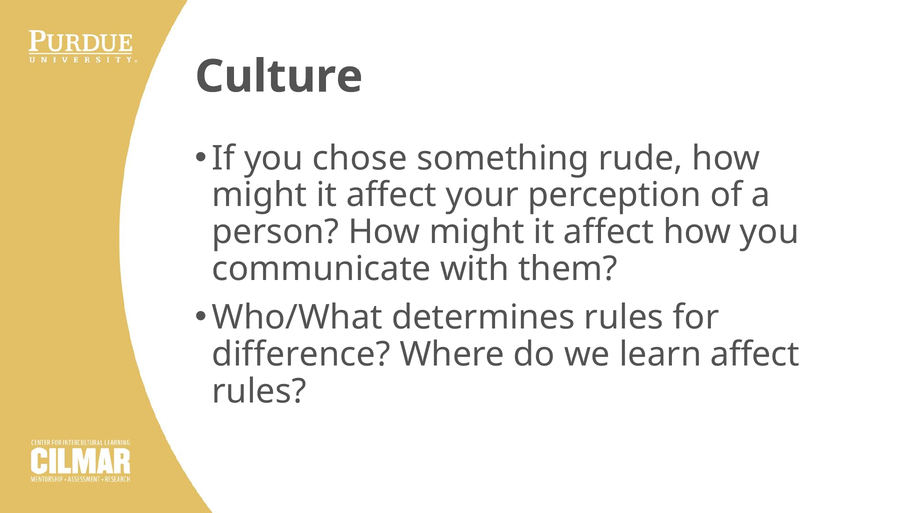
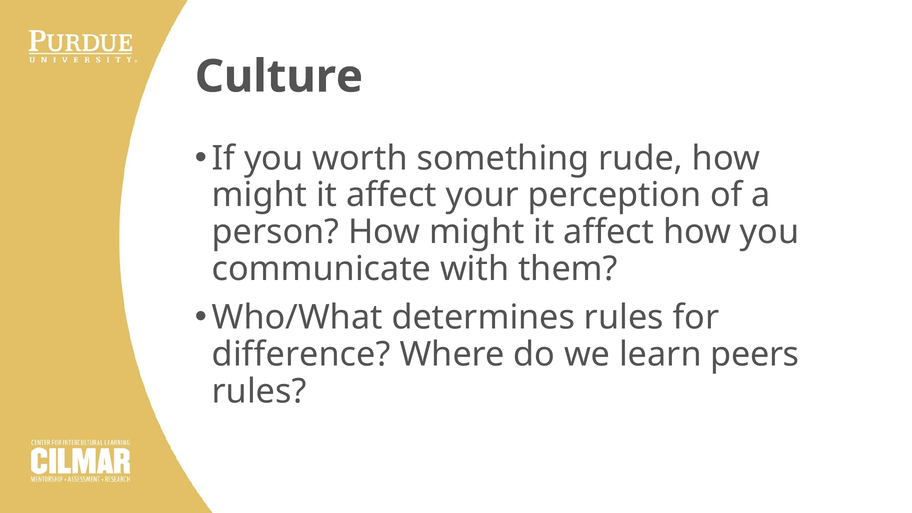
chose: chose -> worth
learn affect: affect -> peers
